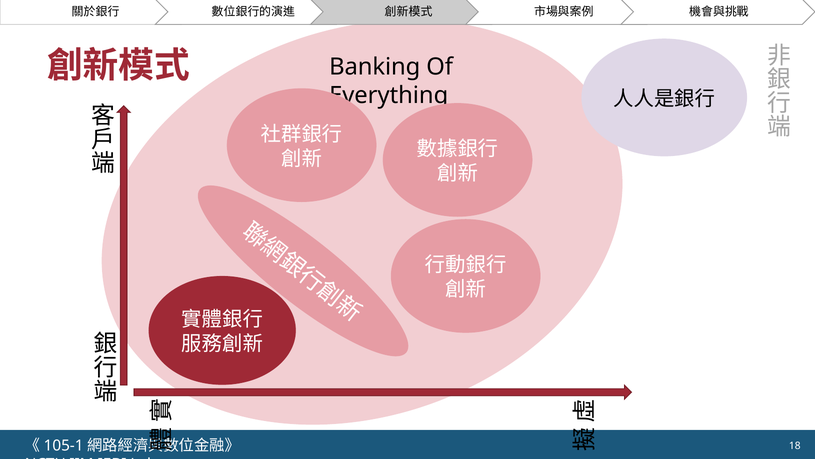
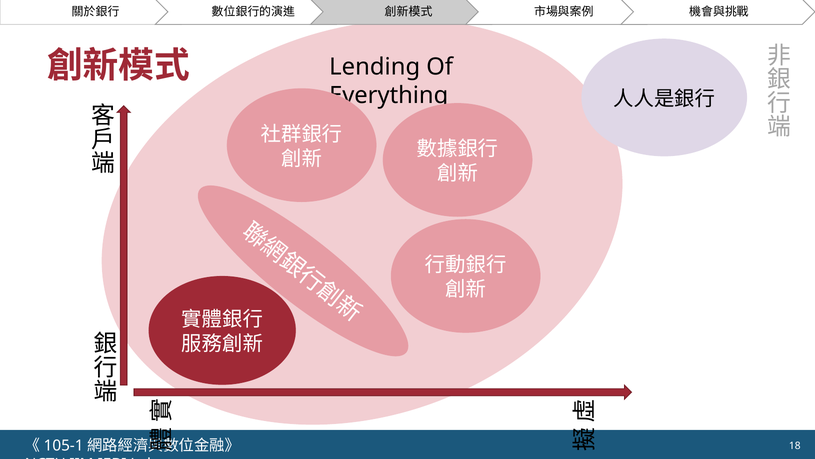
Banking: Banking -> Lending
